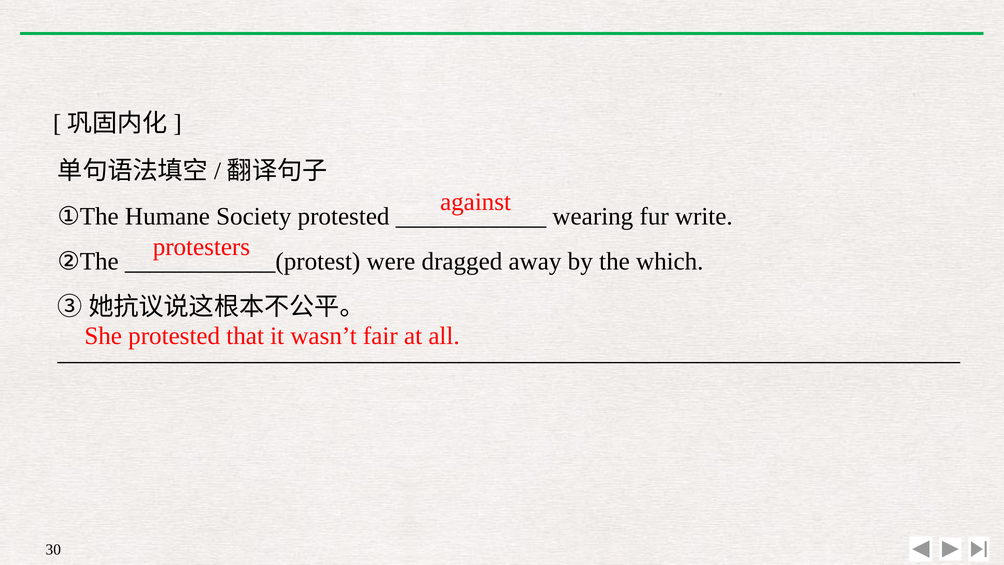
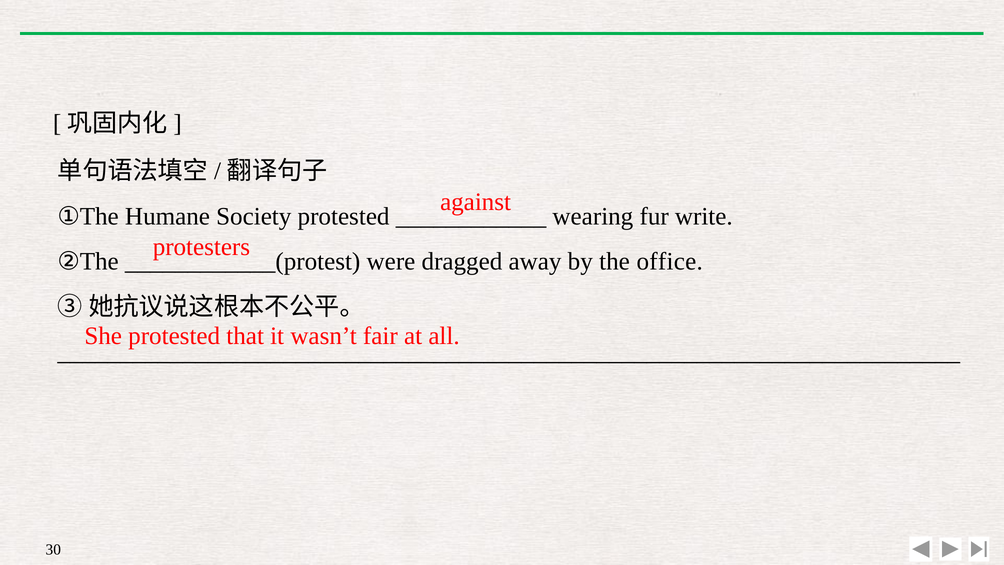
which: which -> office
